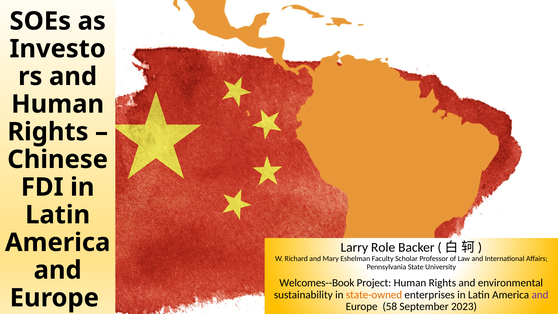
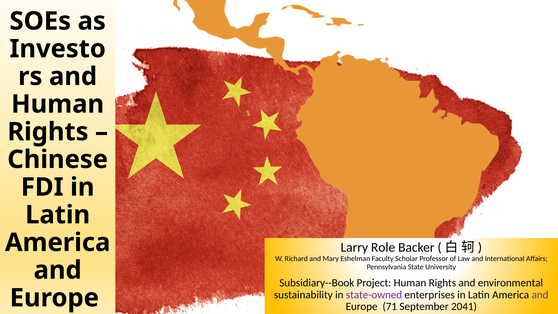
Welcomes--Book: Welcomes--Book -> Subsidiary--Book
state-owned colour: orange -> purple
58: 58 -> 71
2023: 2023 -> 2041
